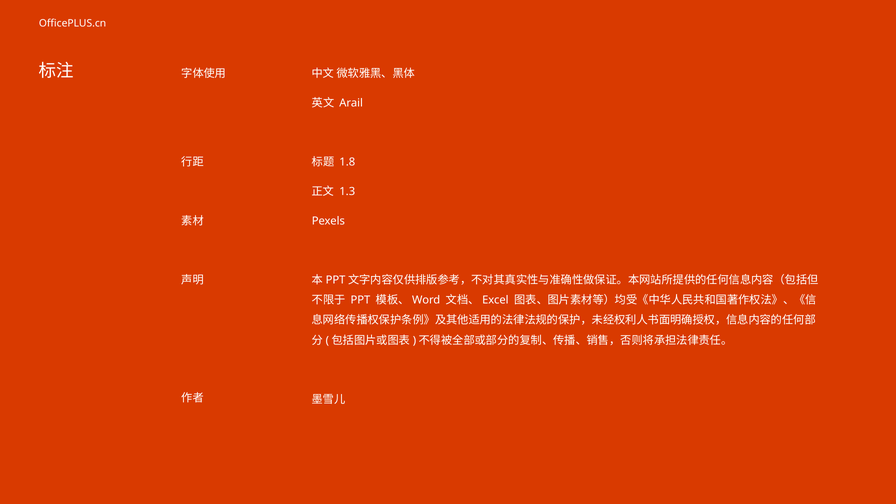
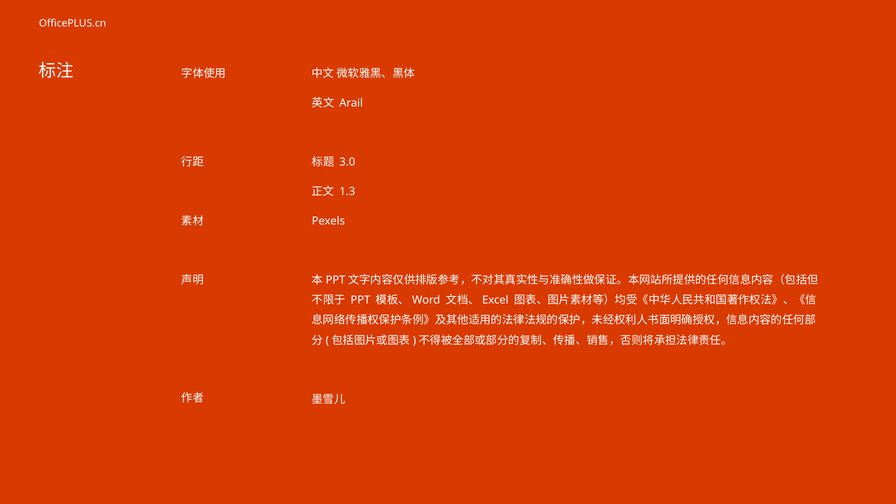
1.8: 1.8 -> 3.0
